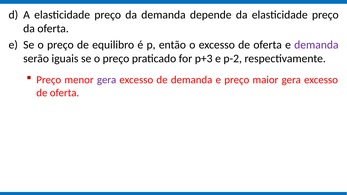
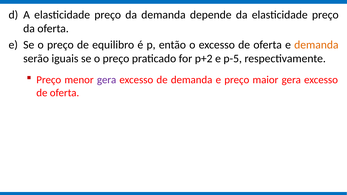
demanda at (316, 45) colour: purple -> orange
p+3: p+3 -> p+2
p-2: p-2 -> p-5
